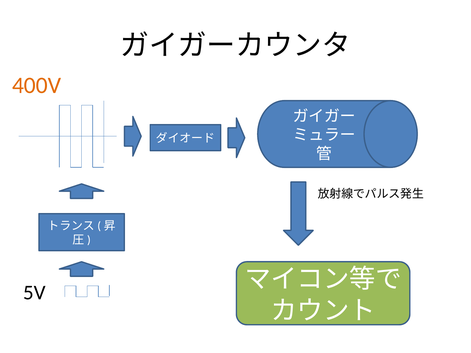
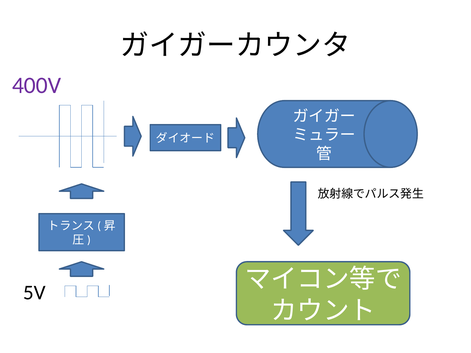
400V colour: orange -> purple
